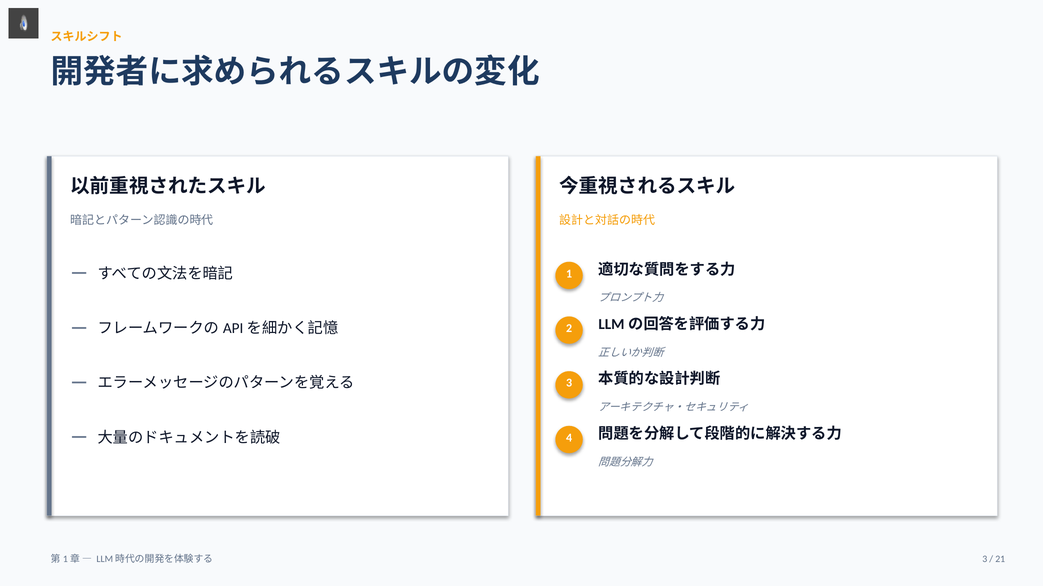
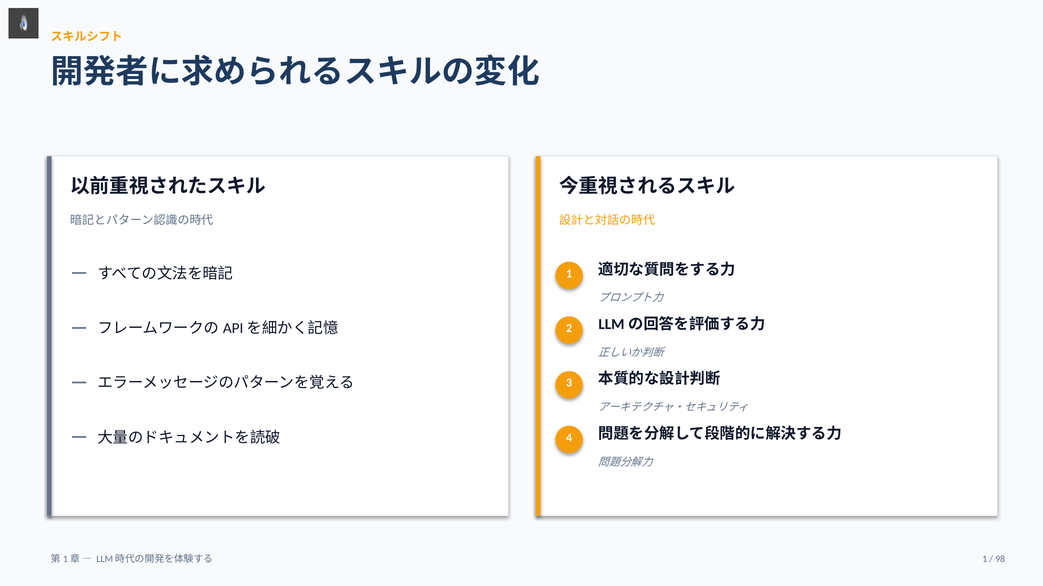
3 at (985, 560): 3 -> 1
21: 21 -> 98
